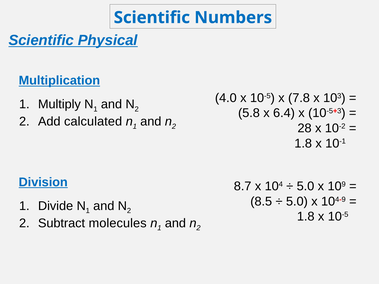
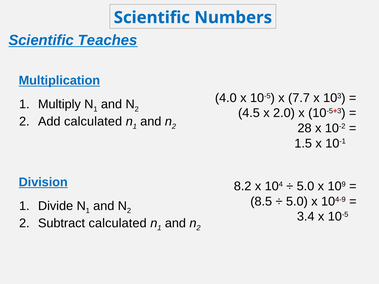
Physical: Physical -> Teaches
7.8: 7.8 -> 7.7
5.8: 5.8 -> 4.5
6.4: 6.4 -> 2.0
1.8 at (303, 143): 1.8 -> 1.5
8.7: 8.7 -> 8.2
1.8 at (306, 217): 1.8 -> 3.4
Subtract molecules: molecules -> calculated
